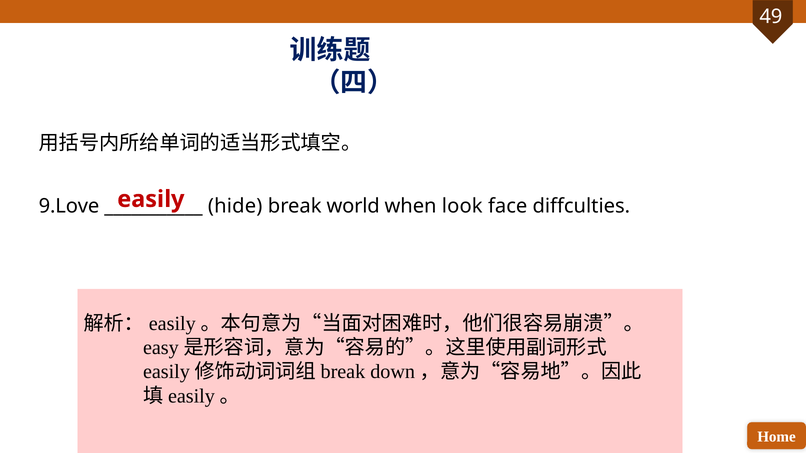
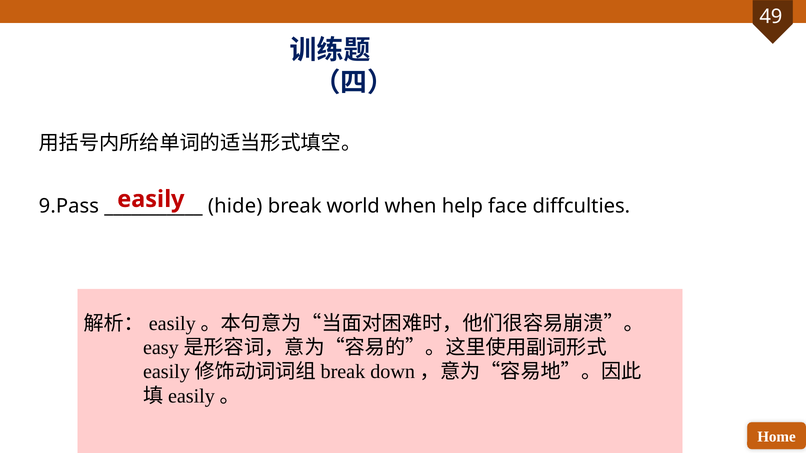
9.Love: 9.Love -> 9.Pass
look: look -> help
